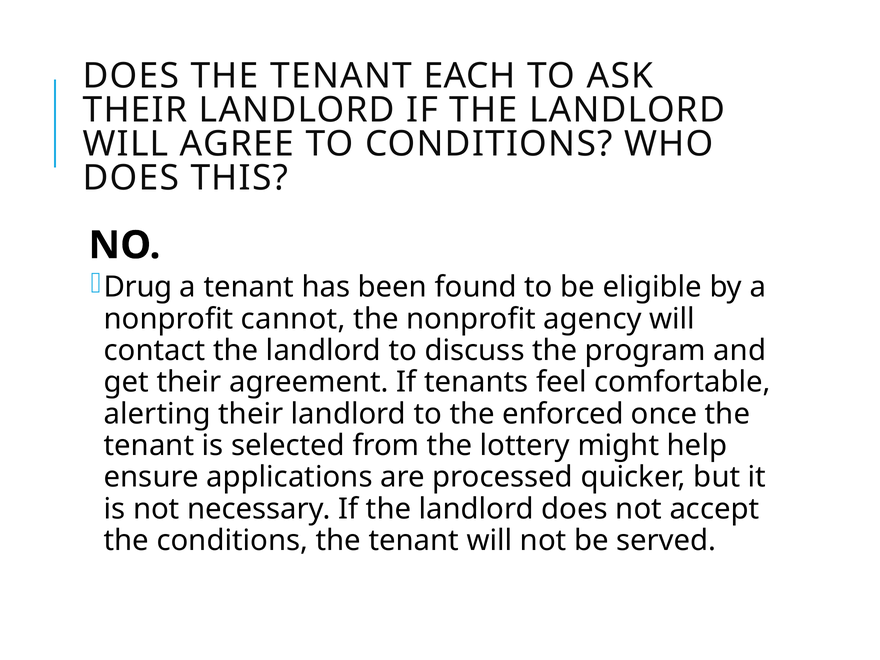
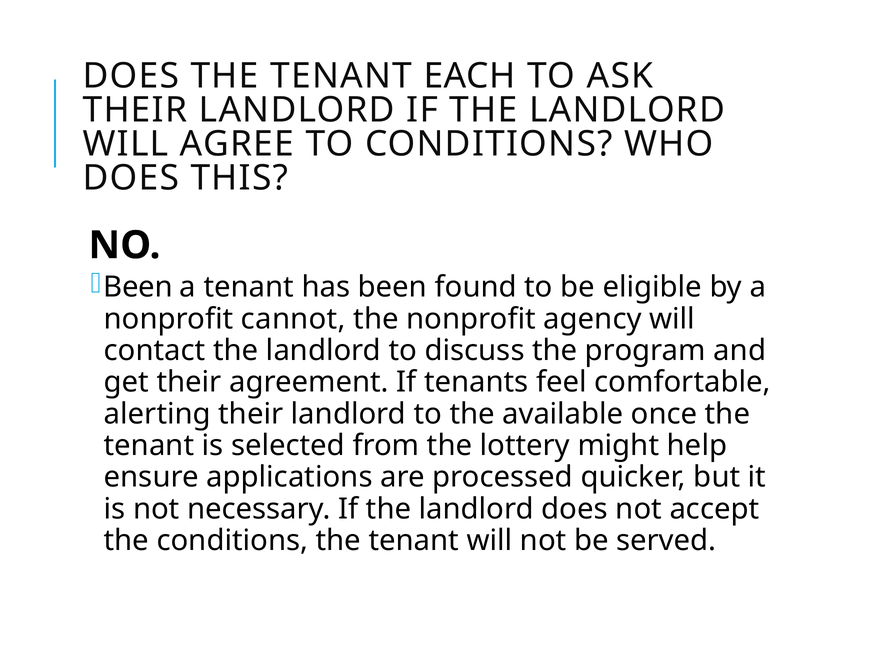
Drug at (138, 287): Drug -> Been
enforced: enforced -> available
